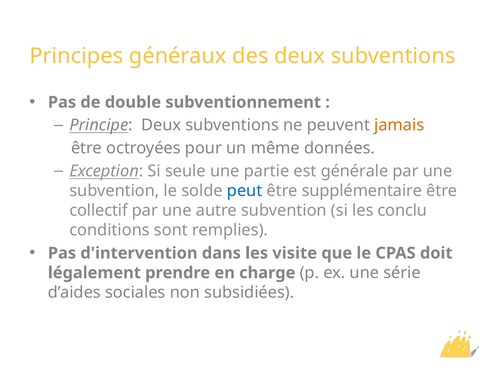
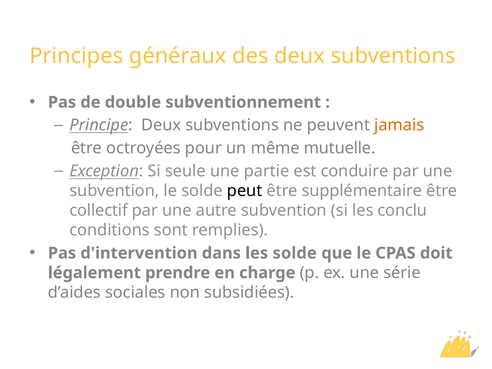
données: données -> mutuelle
générale: générale -> conduire
peut colour: blue -> black
les visite: visite -> solde
